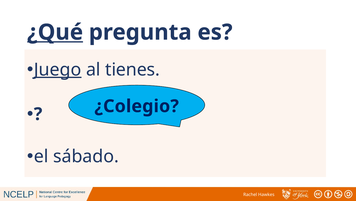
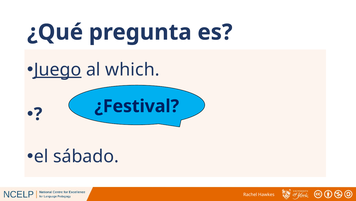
¿Qué underline: present -> none
tienes: tienes -> which
¿Colegio: ¿Colegio -> ¿Festival
